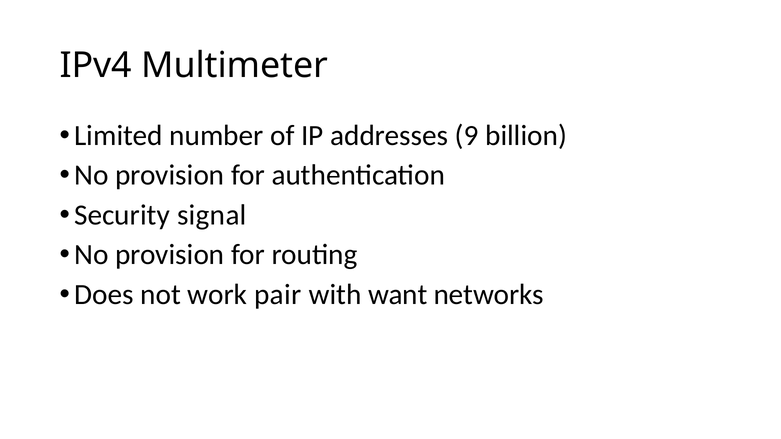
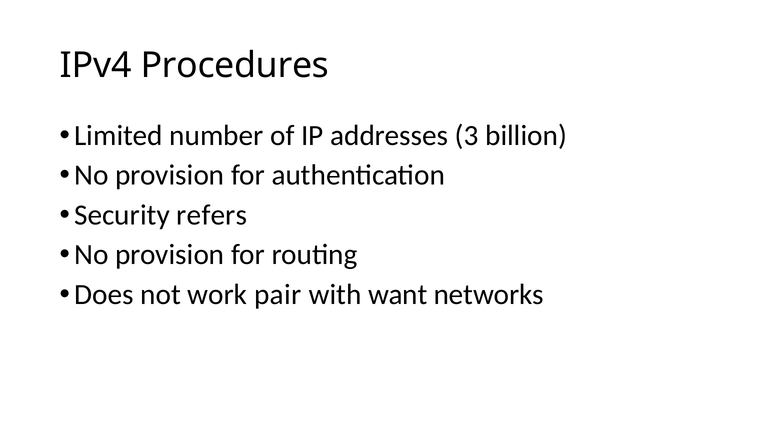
Multimeter: Multimeter -> Procedures
9: 9 -> 3
signal: signal -> refers
